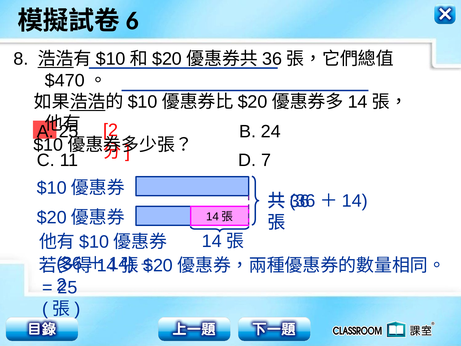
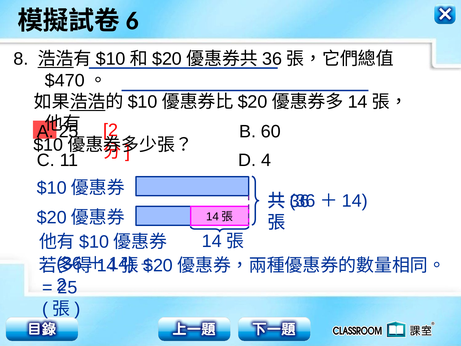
24: 24 -> 60
7: 7 -> 4
